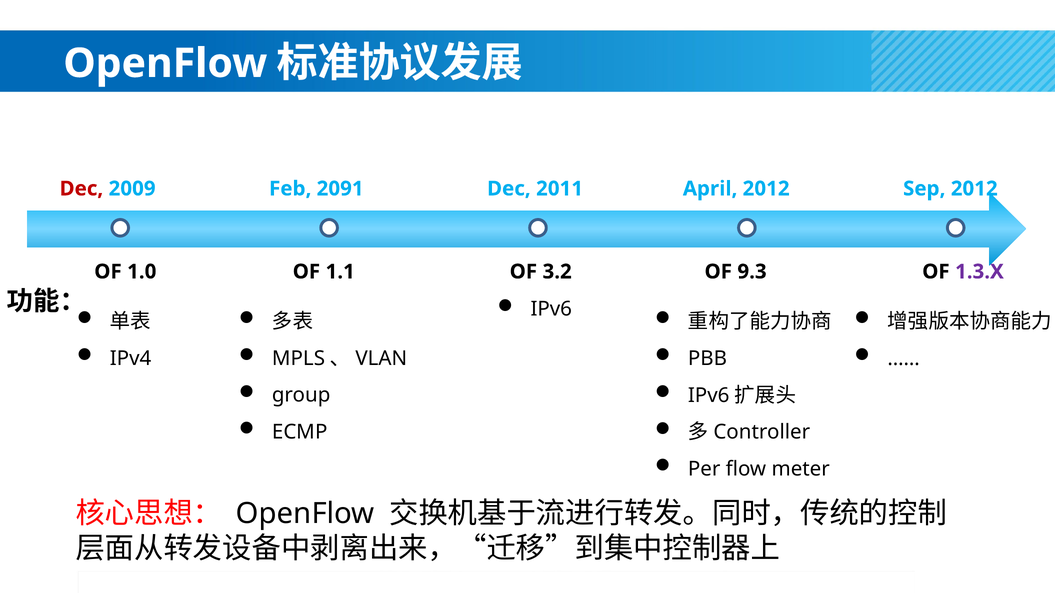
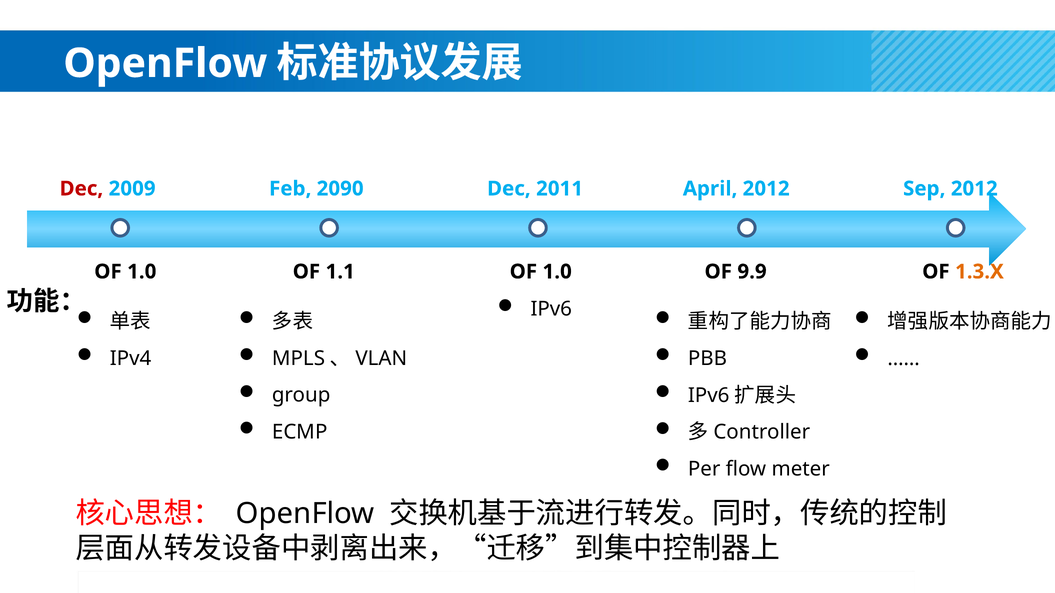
2091: 2091 -> 2090
3.2 at (557, 272): 3.2 -> 1.0
9.3: 9.3 -> 9.9
1.3.X colour: purple -> orange
